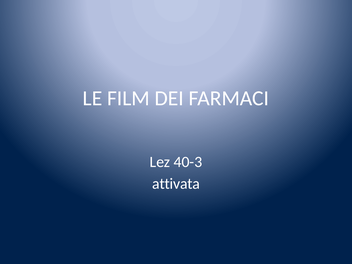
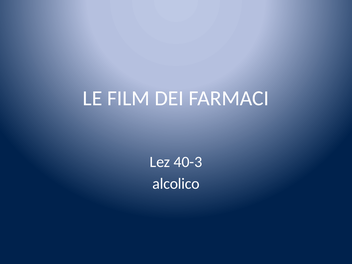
attivata: attivata -> alcolico
